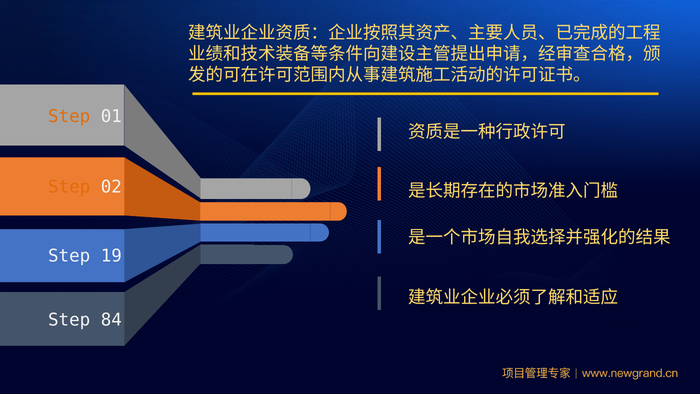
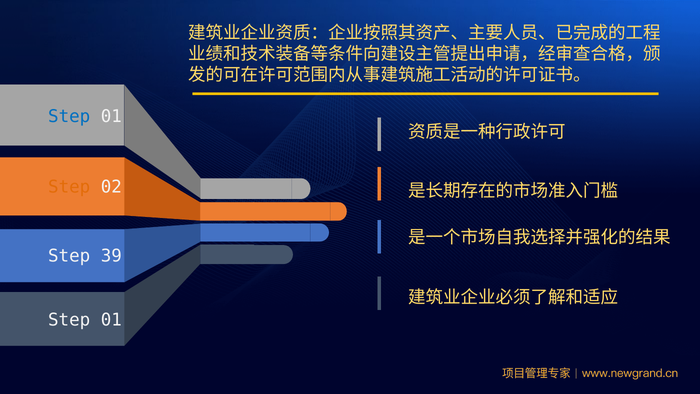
Step at (69, 116) colour: orange -> blue
19: 19 -> 39
84 at (111, 320): 84 -> 01
